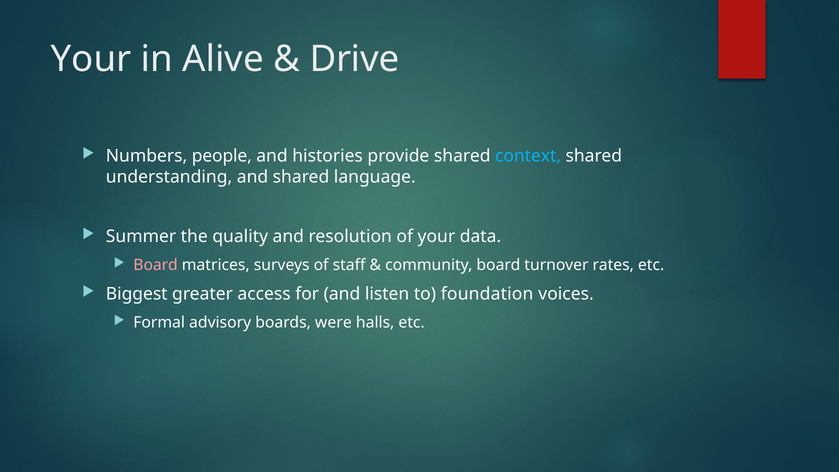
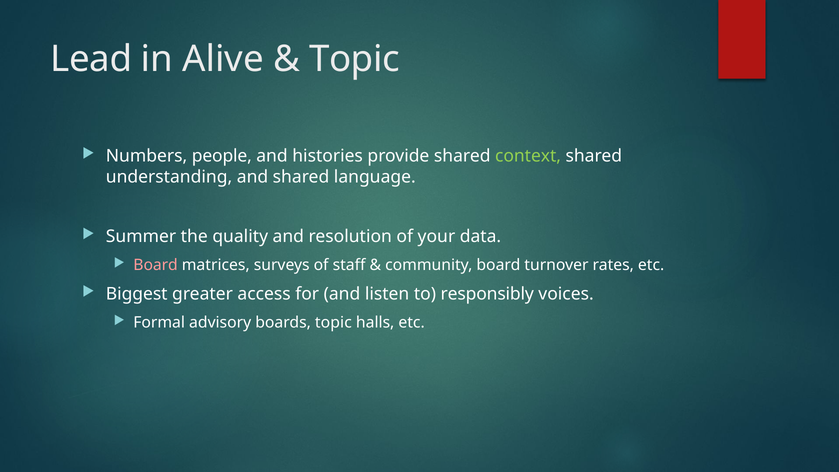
Your at (91, 59): Your -> Lead
Drive at (354, 59): Drive -> Topic
context colour: light blue -> light green
foundation: foundation -> responsibly
boards were: were -> topic
